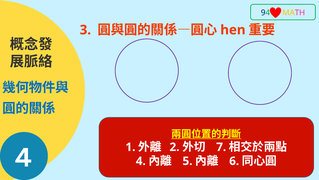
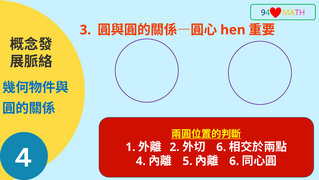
7 at (221, 147): 7 -> 6
